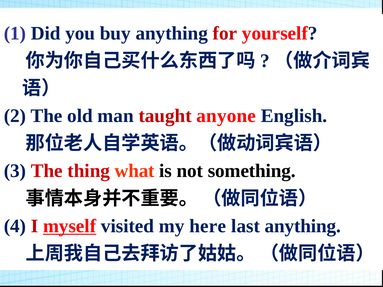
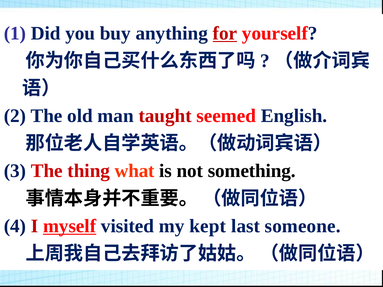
for underline: none -> present
anyone: anyone -> seemed
here: here -> kept
last anything: anything -> someone
